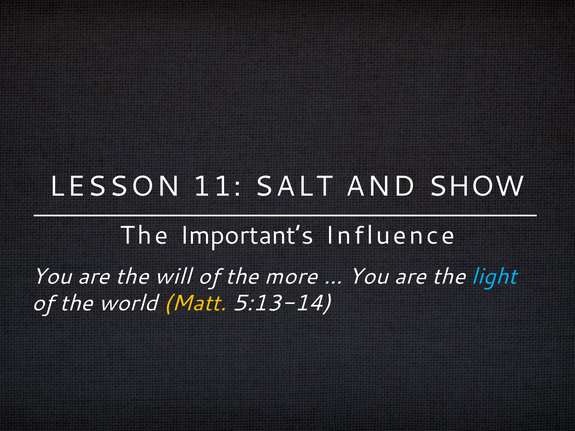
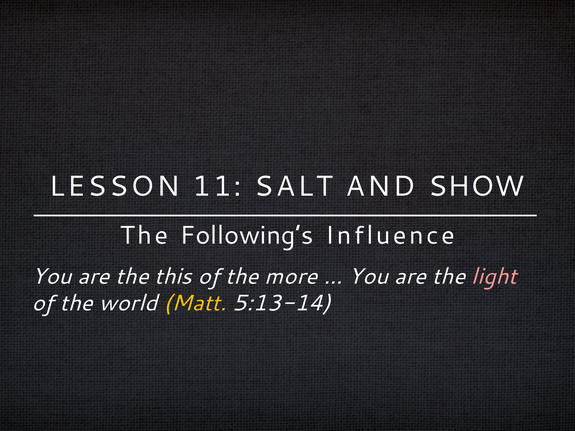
Important’s: Important’s -> Following’s
will: will -> this
light colour: light blue -> pink
